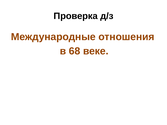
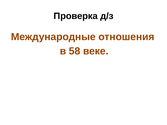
68: 68 -> 58
